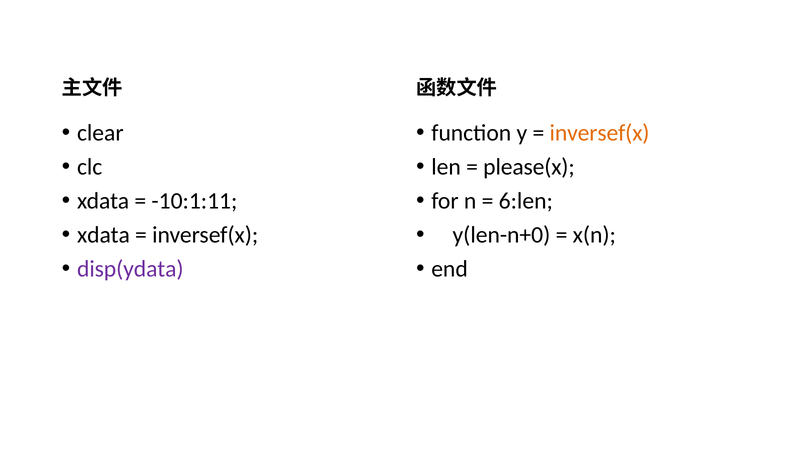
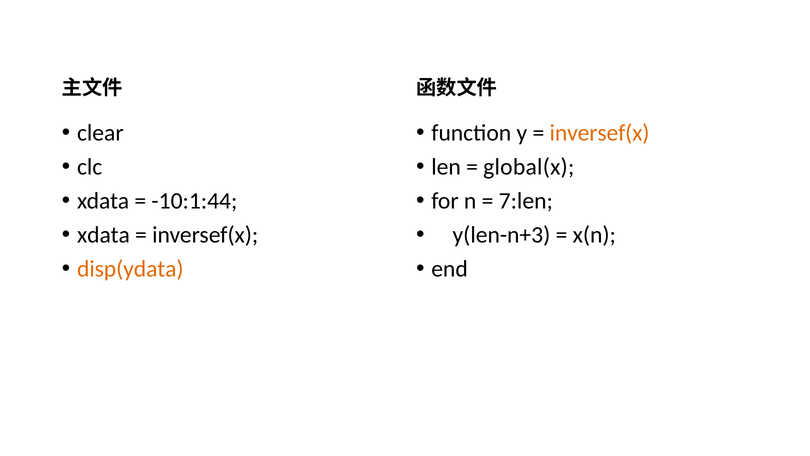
please(x: please(x -> global(x
-10:1:11: -10:1:11 -> -10:1:44
6:len: 6:len -> 7:len
y(len-n+0: y(len-n+0 -> y(len-n+3
disp(ydata colour: purple -> orange
